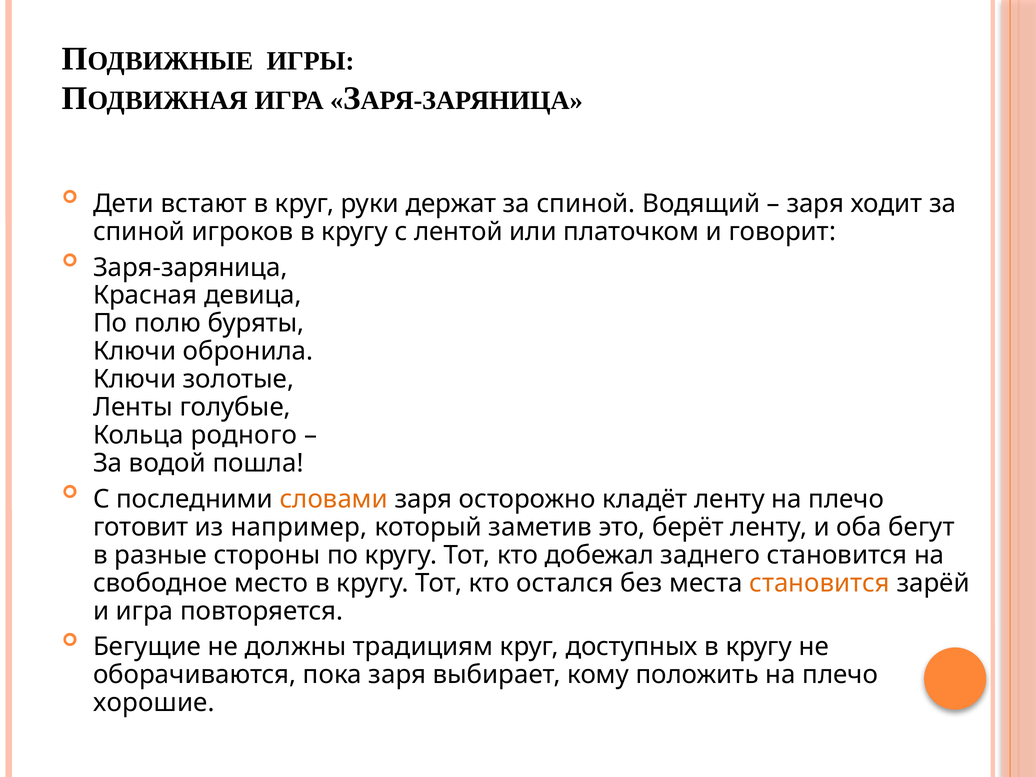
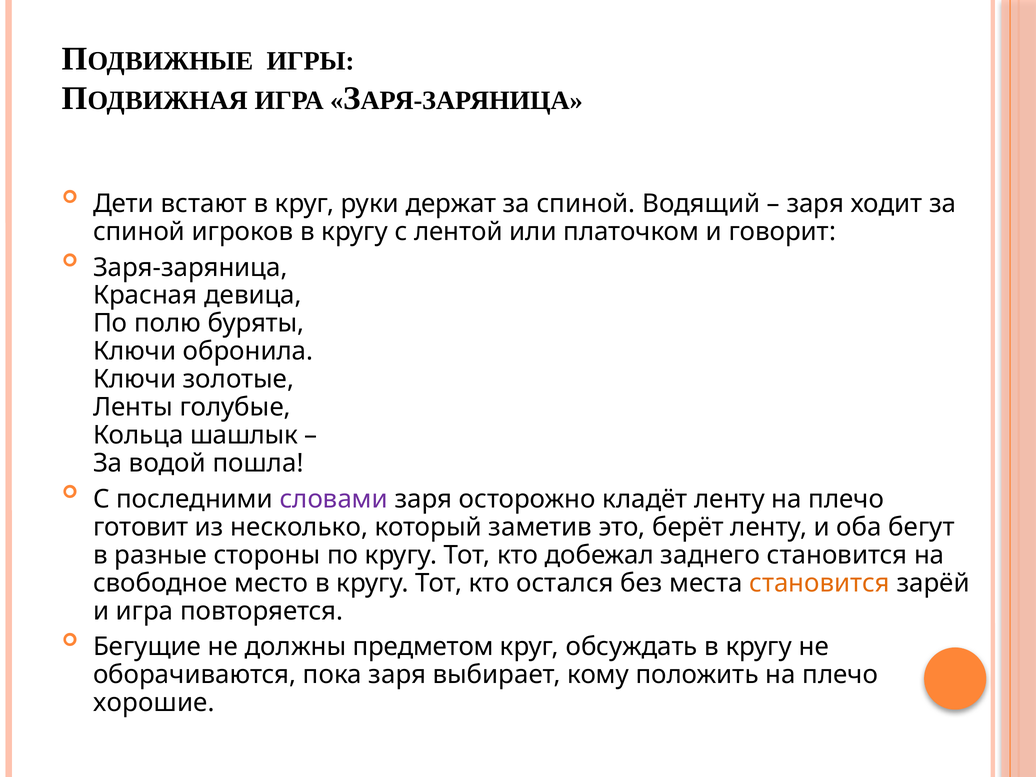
родного: родного -> шашлык
словами colour: orange -> purple
например: например -> несколько
традициям: традициям -> предметом
доступных: доступных -> обсуждать
